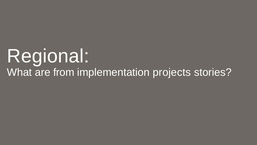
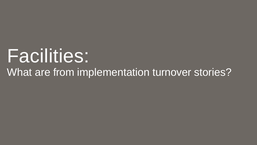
Regional: Regional -> Facilities
projects: projects -> turnover
